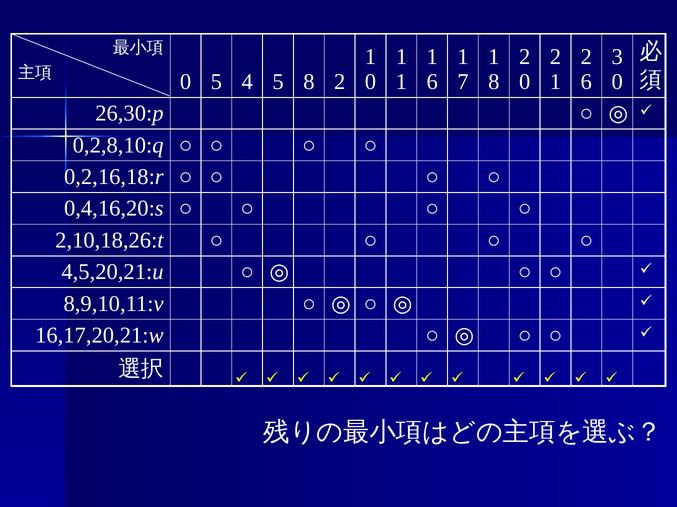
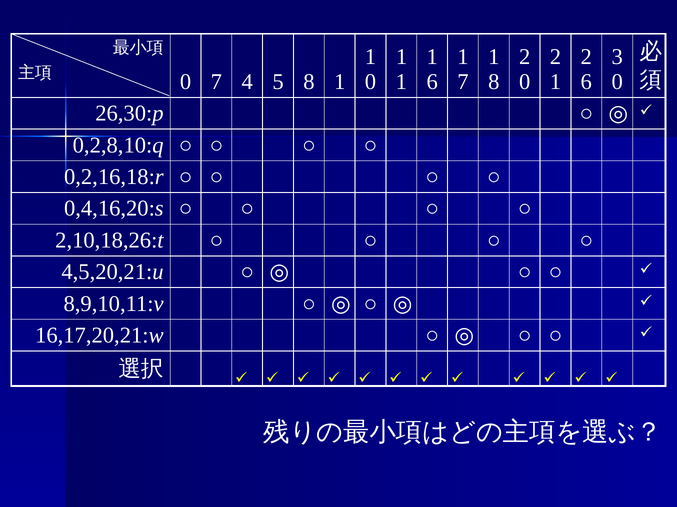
0 5: 5 -> 7
5 8 2: 2 -> 1
